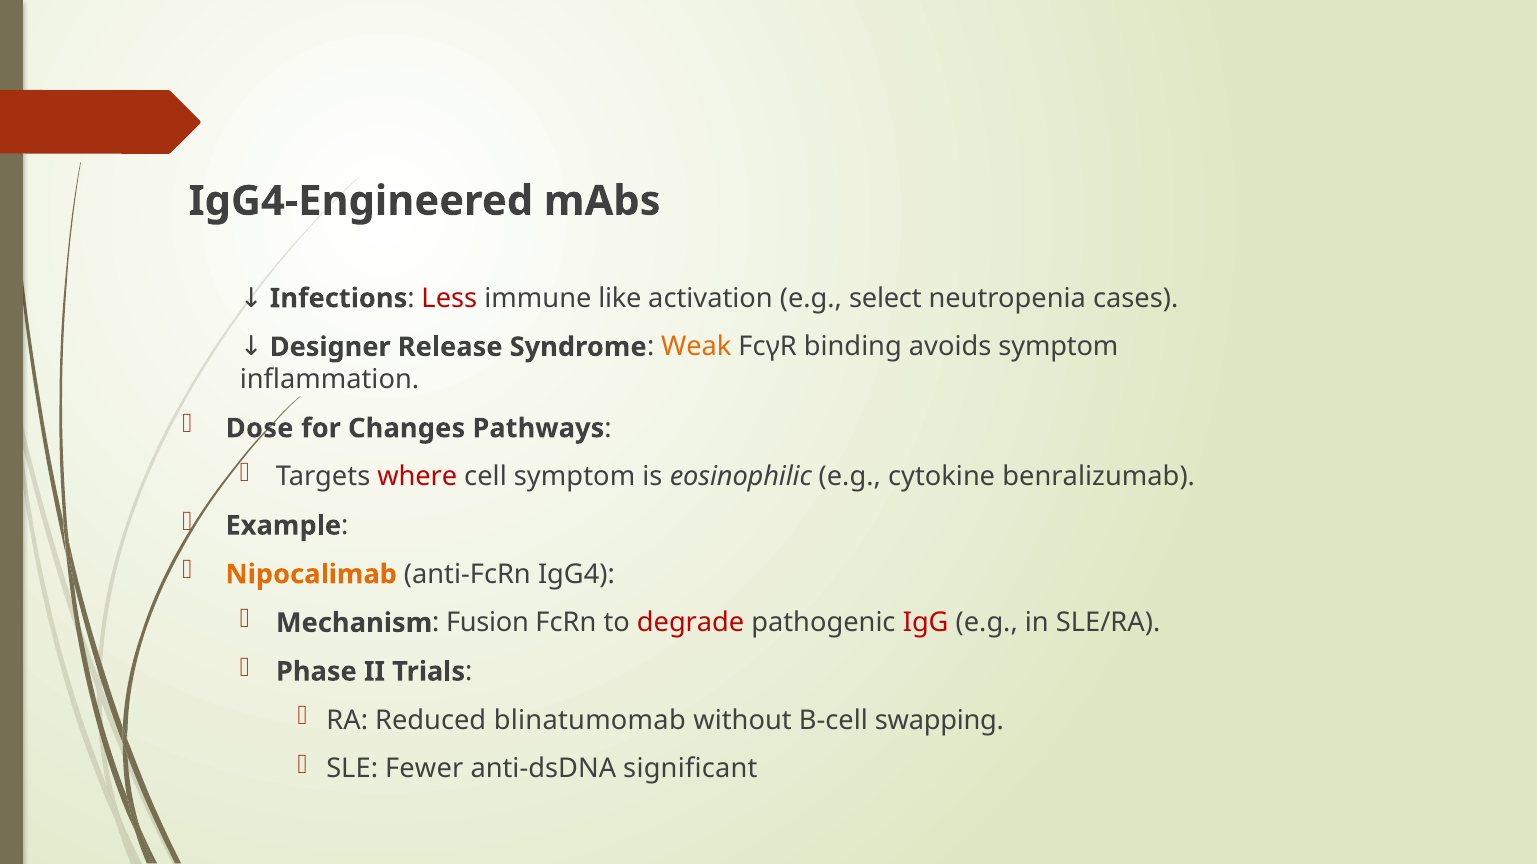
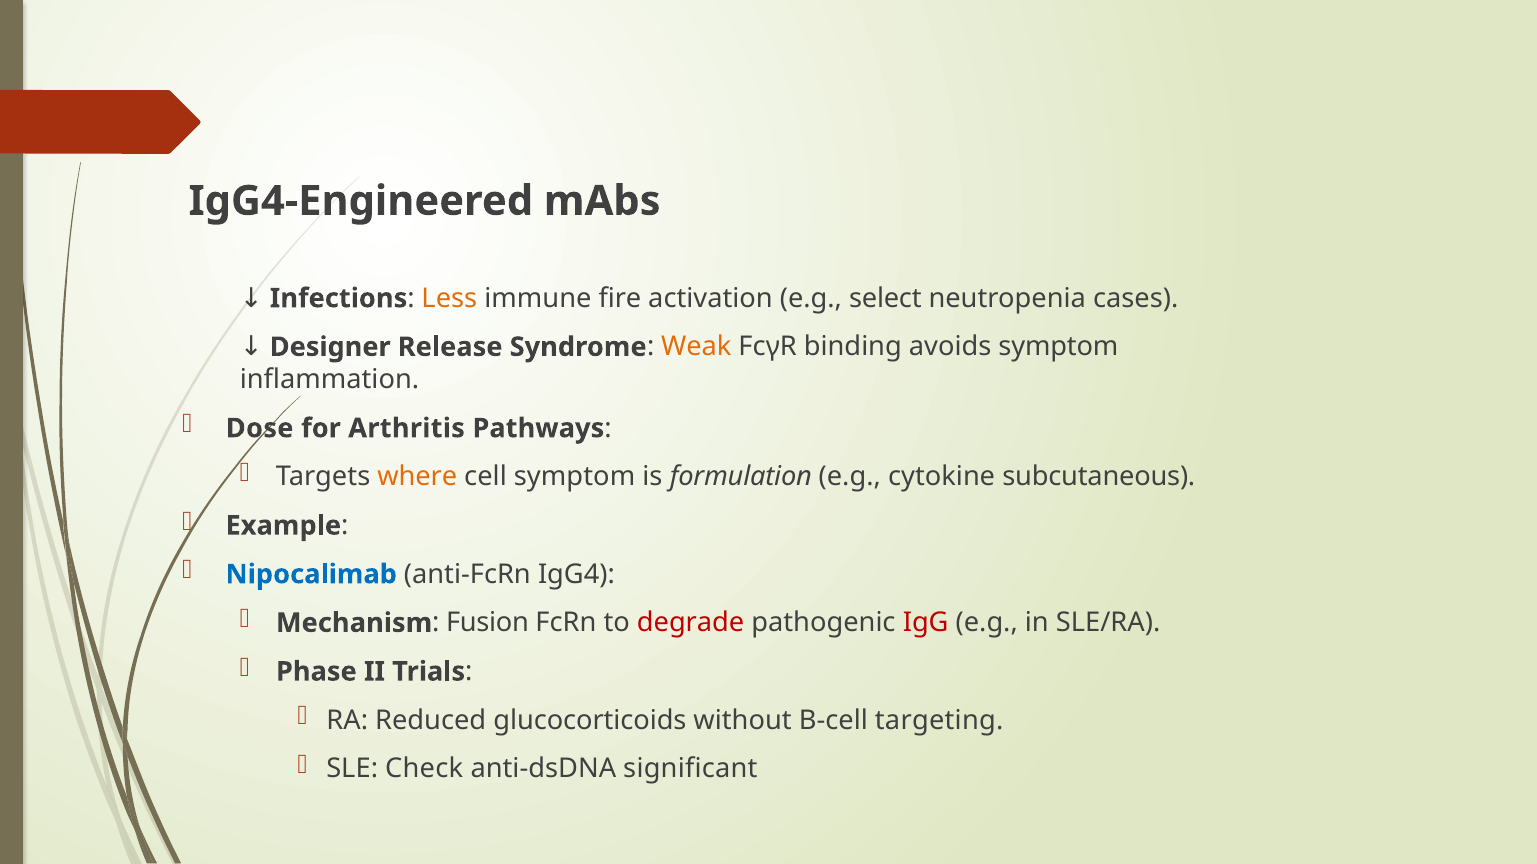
Less colour: red -> orange
like: like -> fire
Changes: Changes -> Arthritis
where colour: red -> orange
eosinophilic: eosinophilic -> formulation
benralizumab: benralizumab -> subcutaneous
Nipocalimab colour: orange -> blue
blinatumomab: blinatumomab -> glucocorticoids
swapping: swapping -> targeting
Fewer: Fewer -> Check
